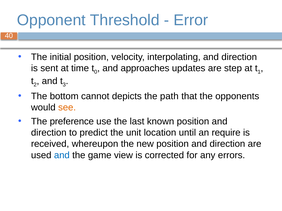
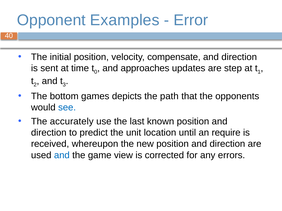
Threshold: Threshold -> Examples
interpolating: interpolating -> compensate
cannot: cannot -> games
see colour: orange -> blue
preference: preference -> accurately
